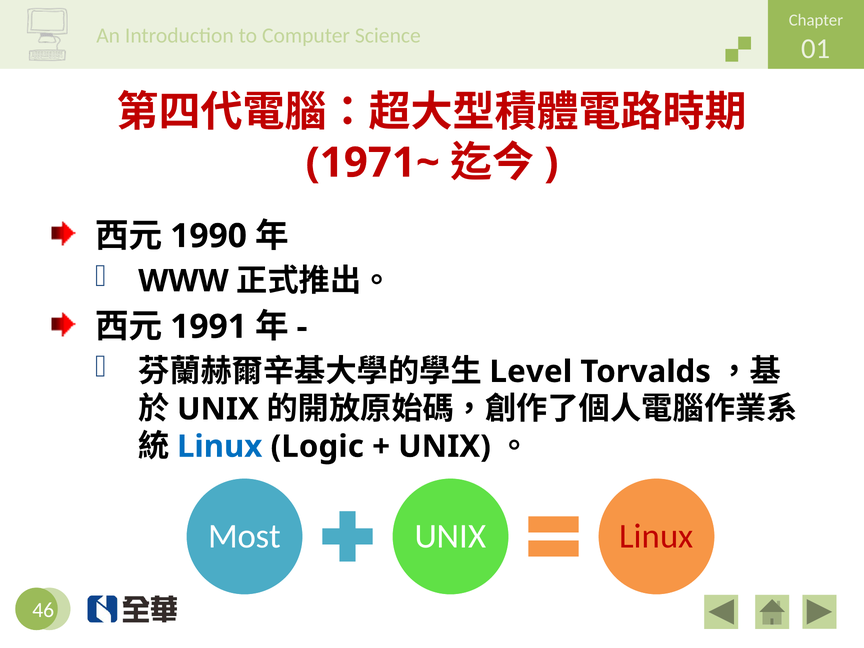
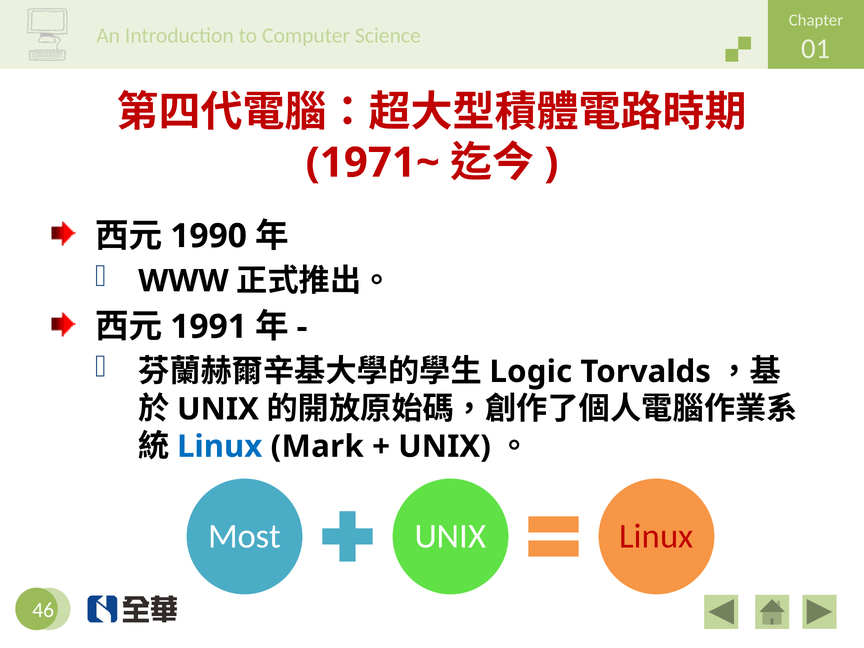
Level: Level -> Logic
Logic: Logic -> Mark
